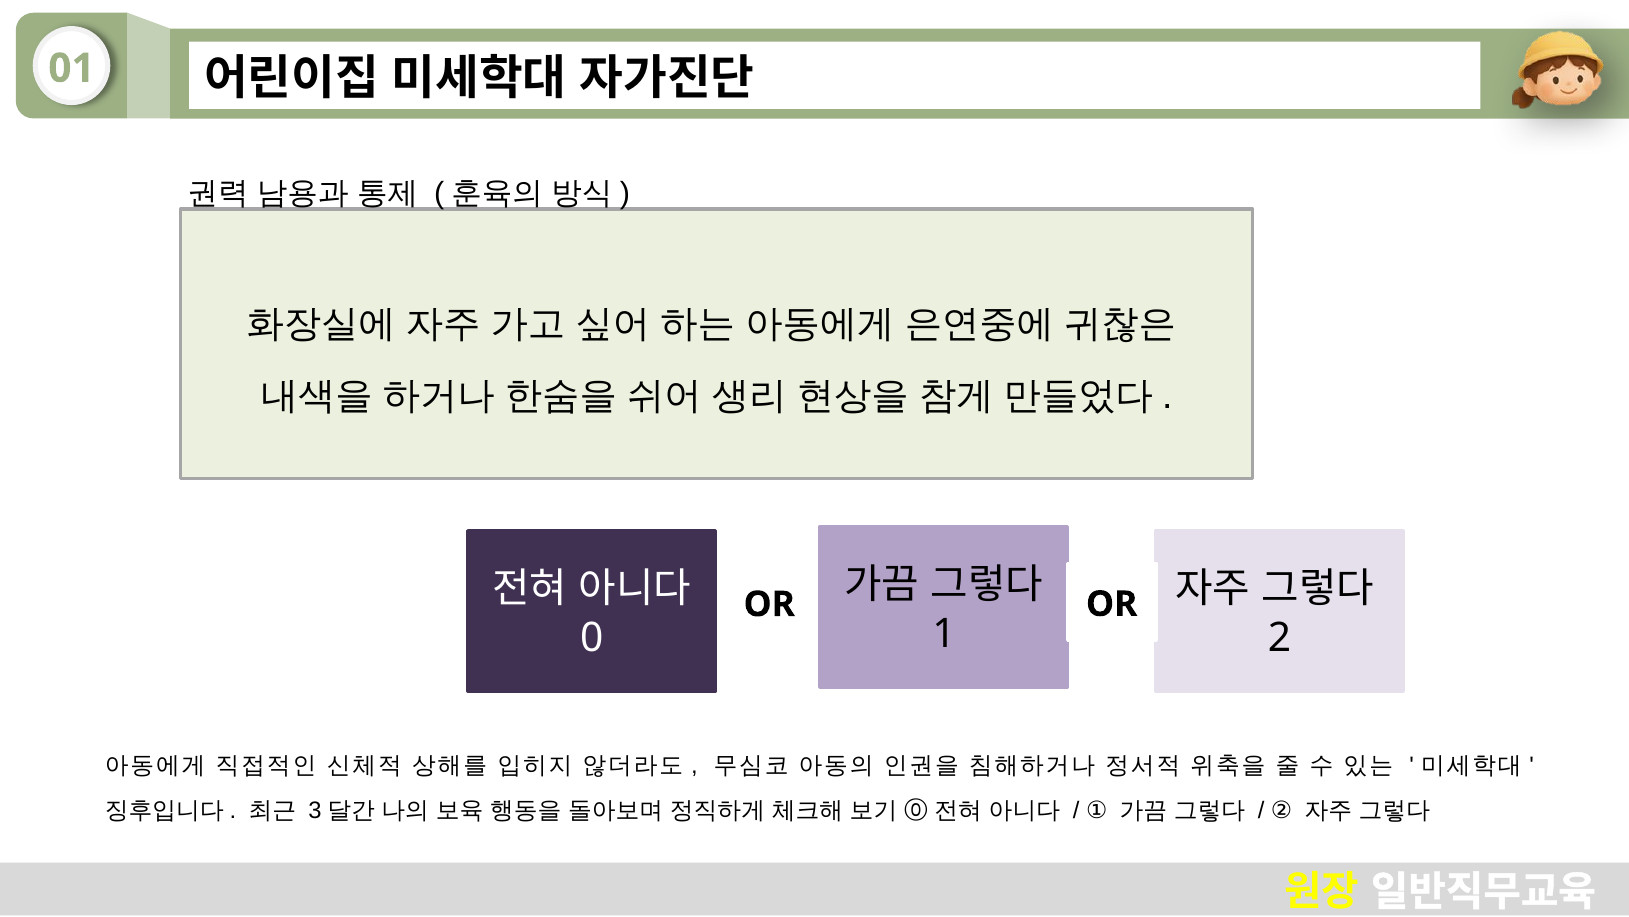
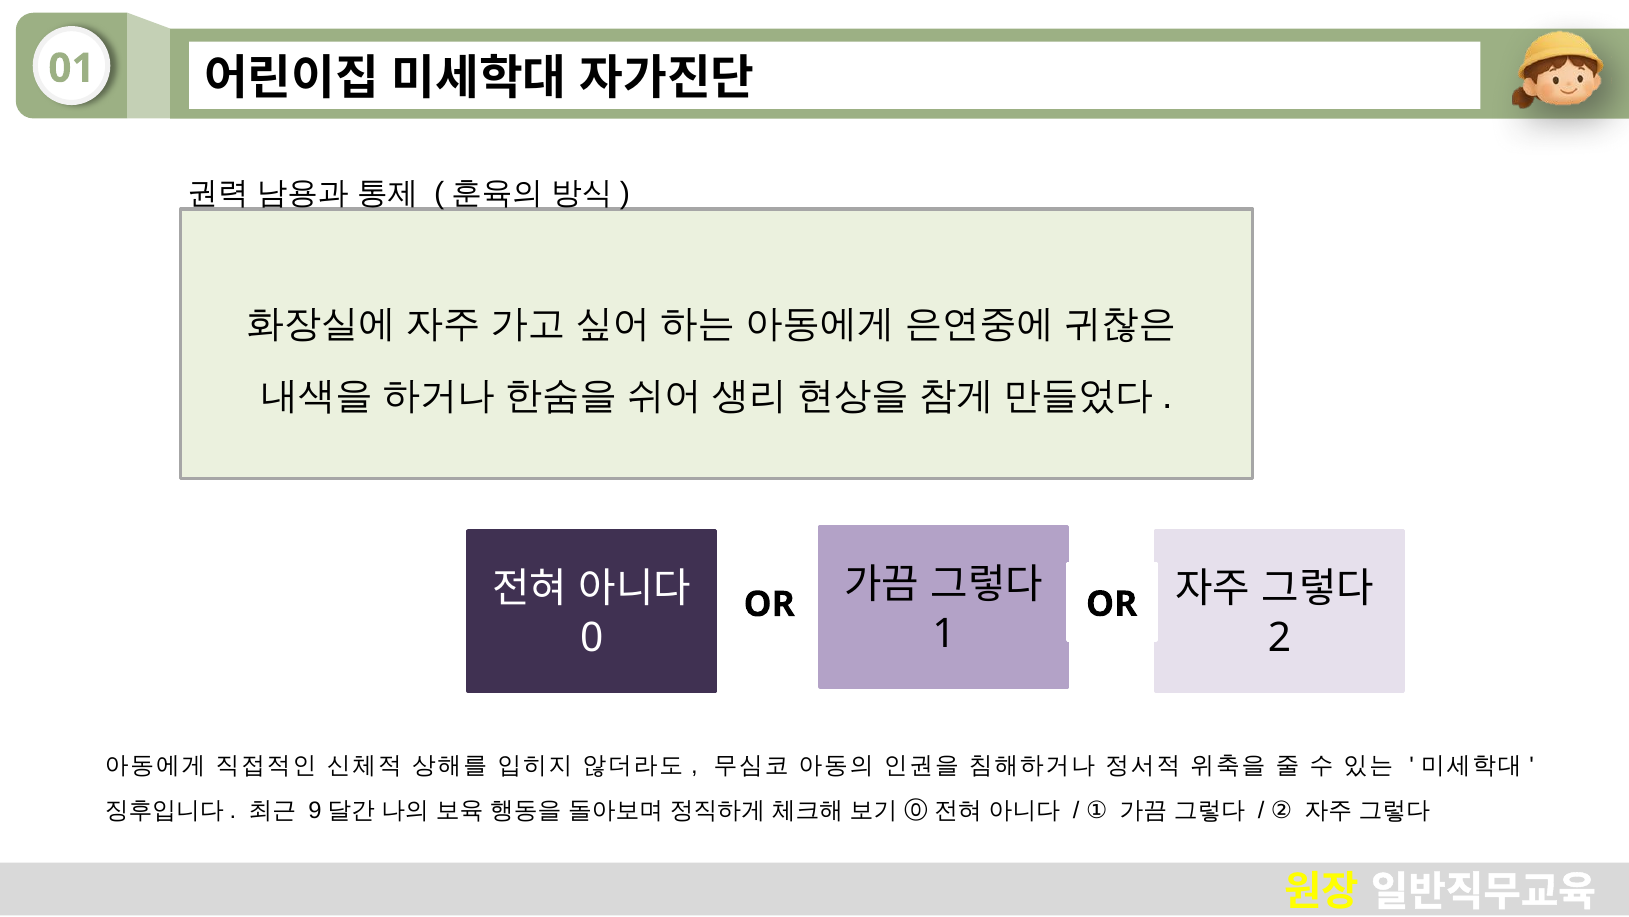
3: 3 -> 9
